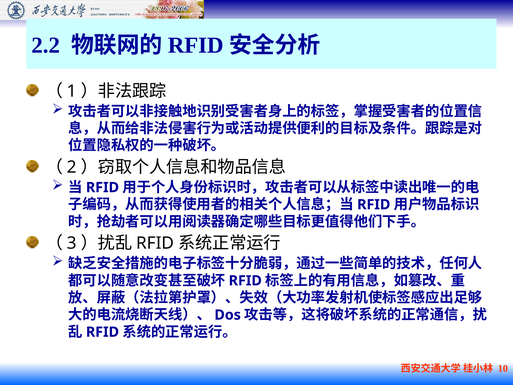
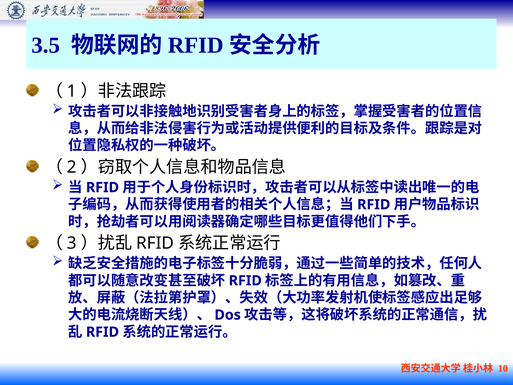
2.2: 2.2 -> 3.5
